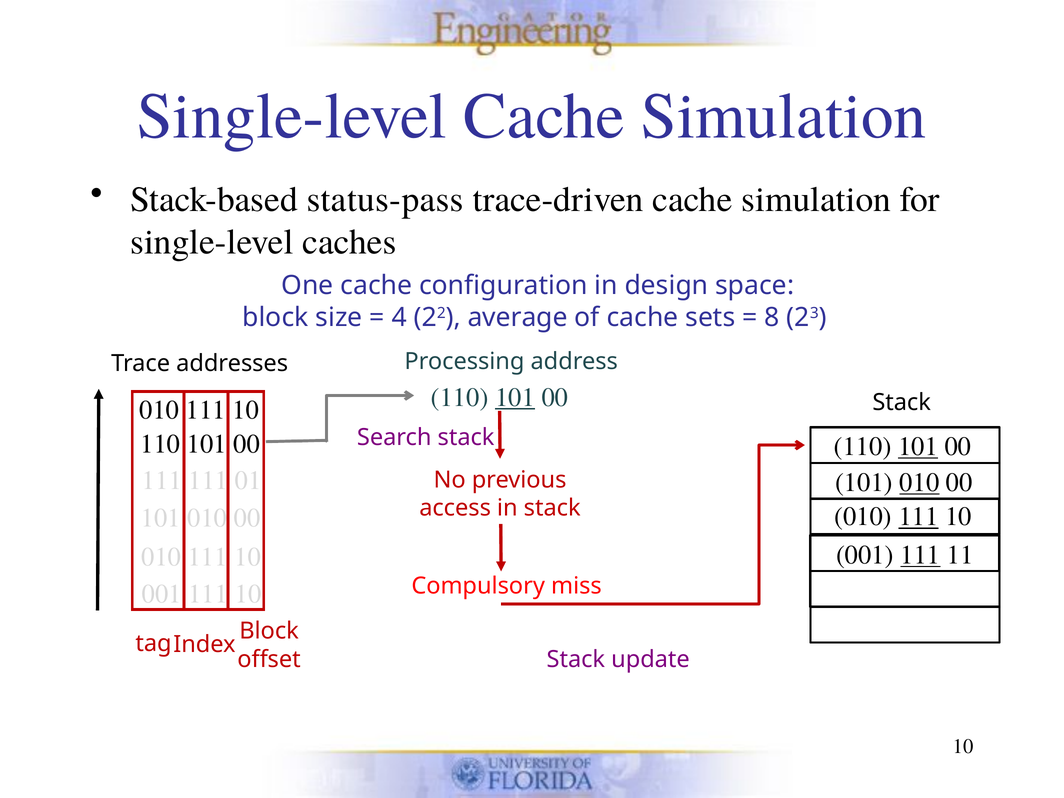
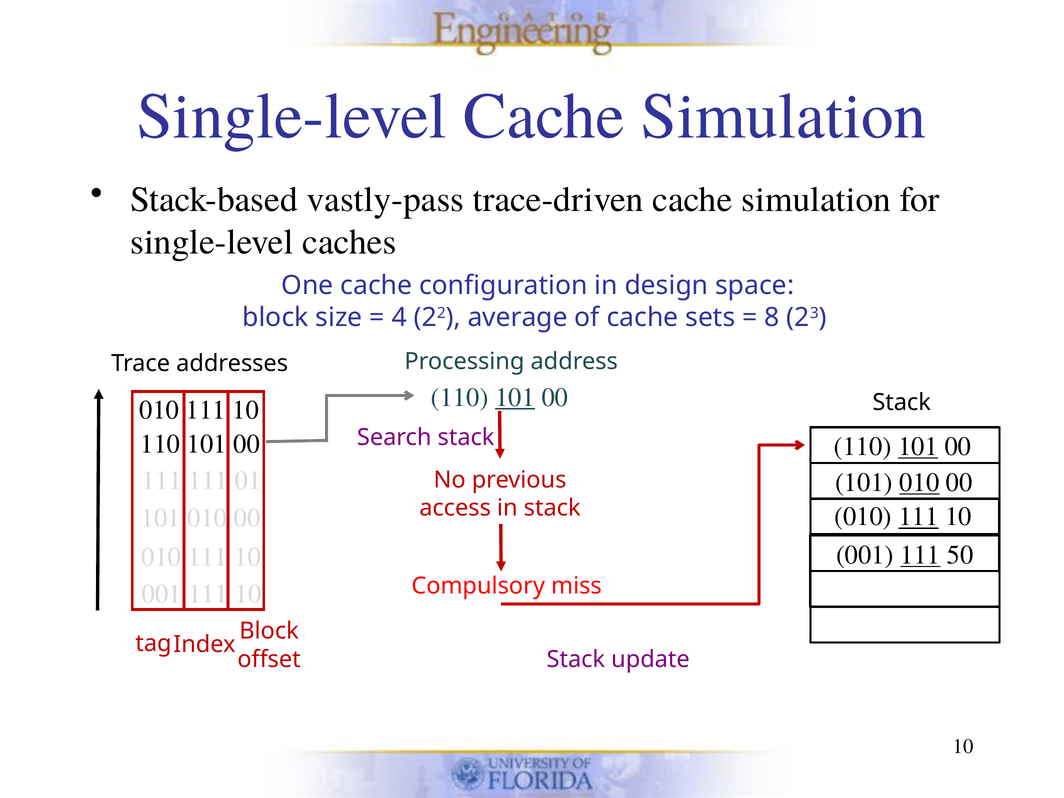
status-pass: status-pass -> vastly-pass
11: 11 -> 50
